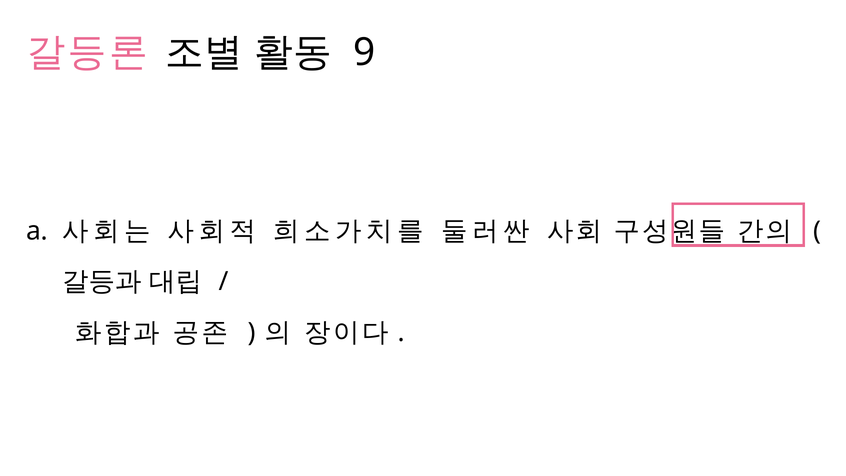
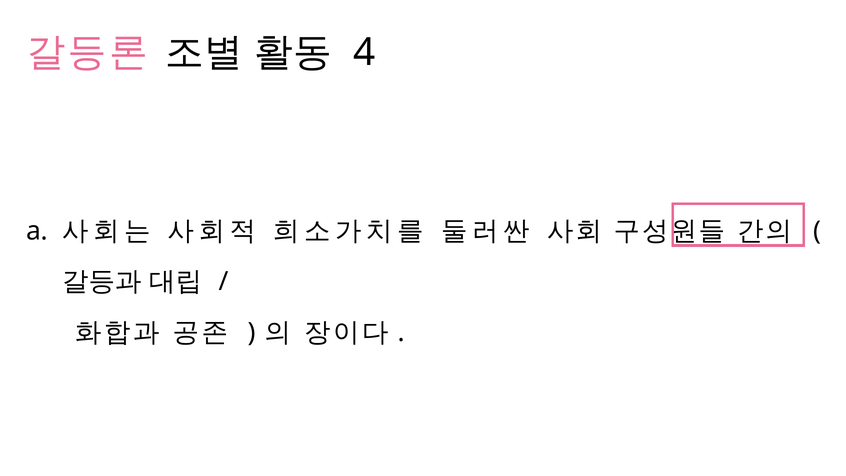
9: 9 -> 4
